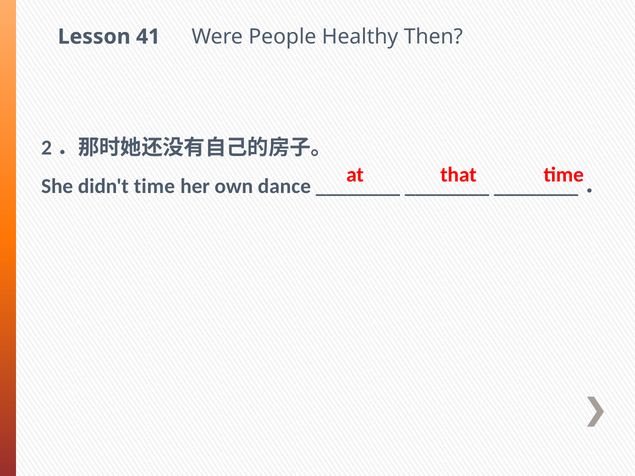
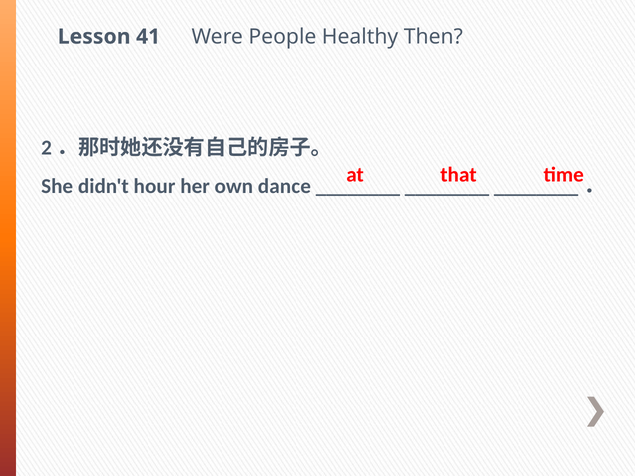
didn't time: time -> hour
